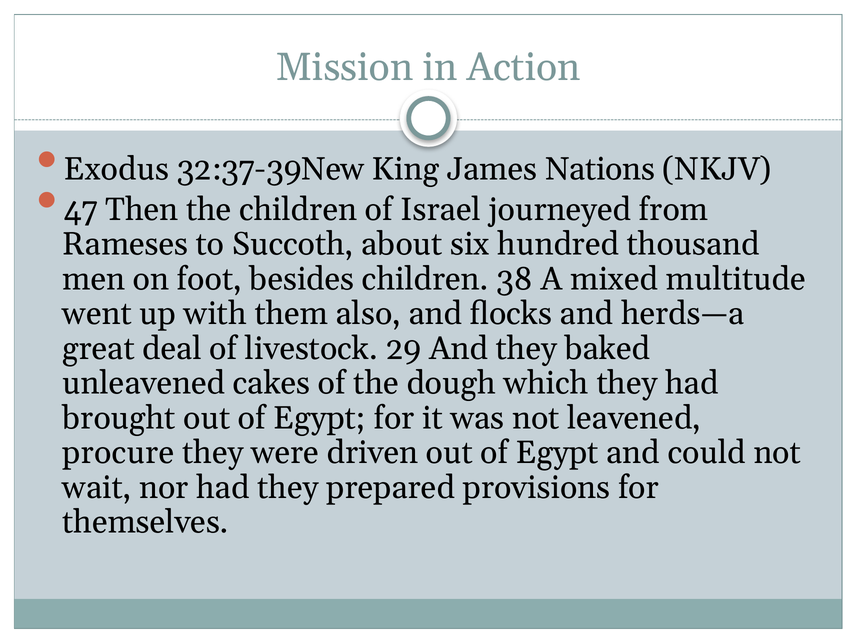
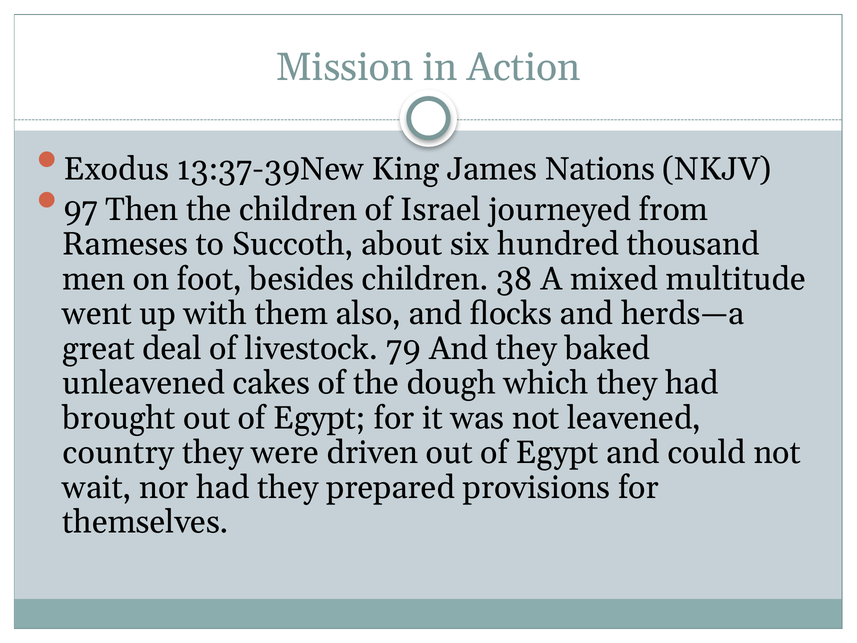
32:37-39New: 32:37-39New -> 13:37-39New
47: 47 -> 97
29: 29 -> 79
procure: procure -> country
